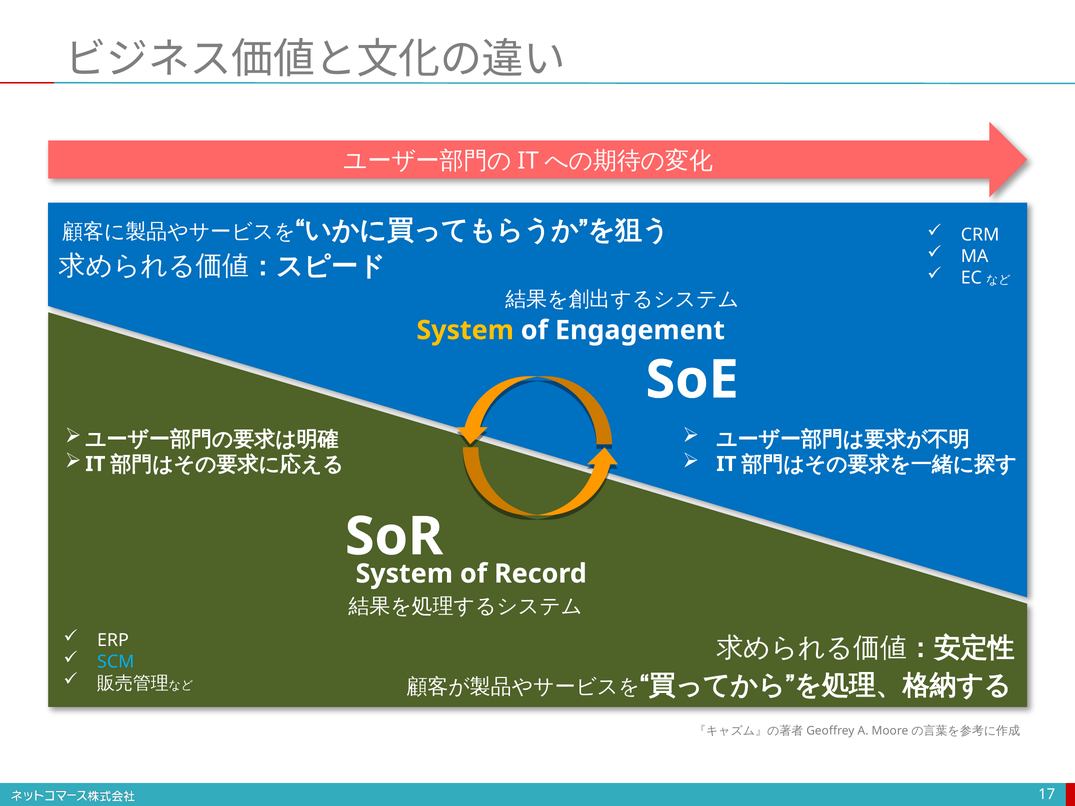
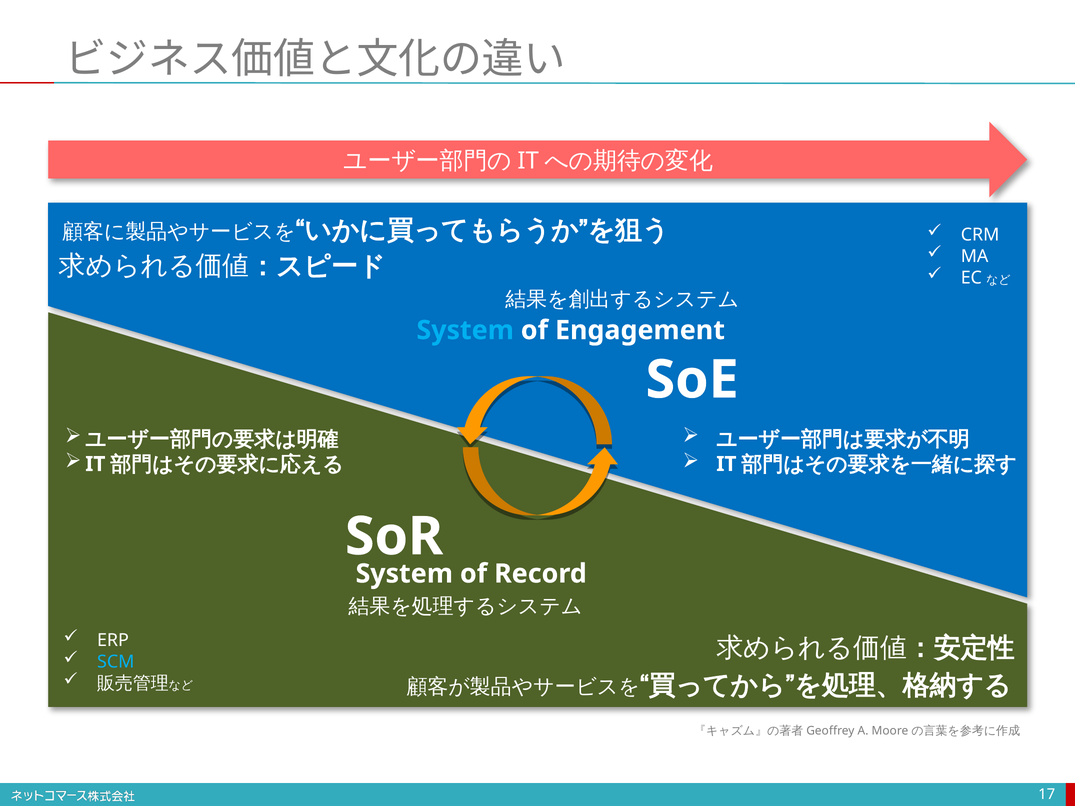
System at (465, 330) colour: yellow -> light blue
